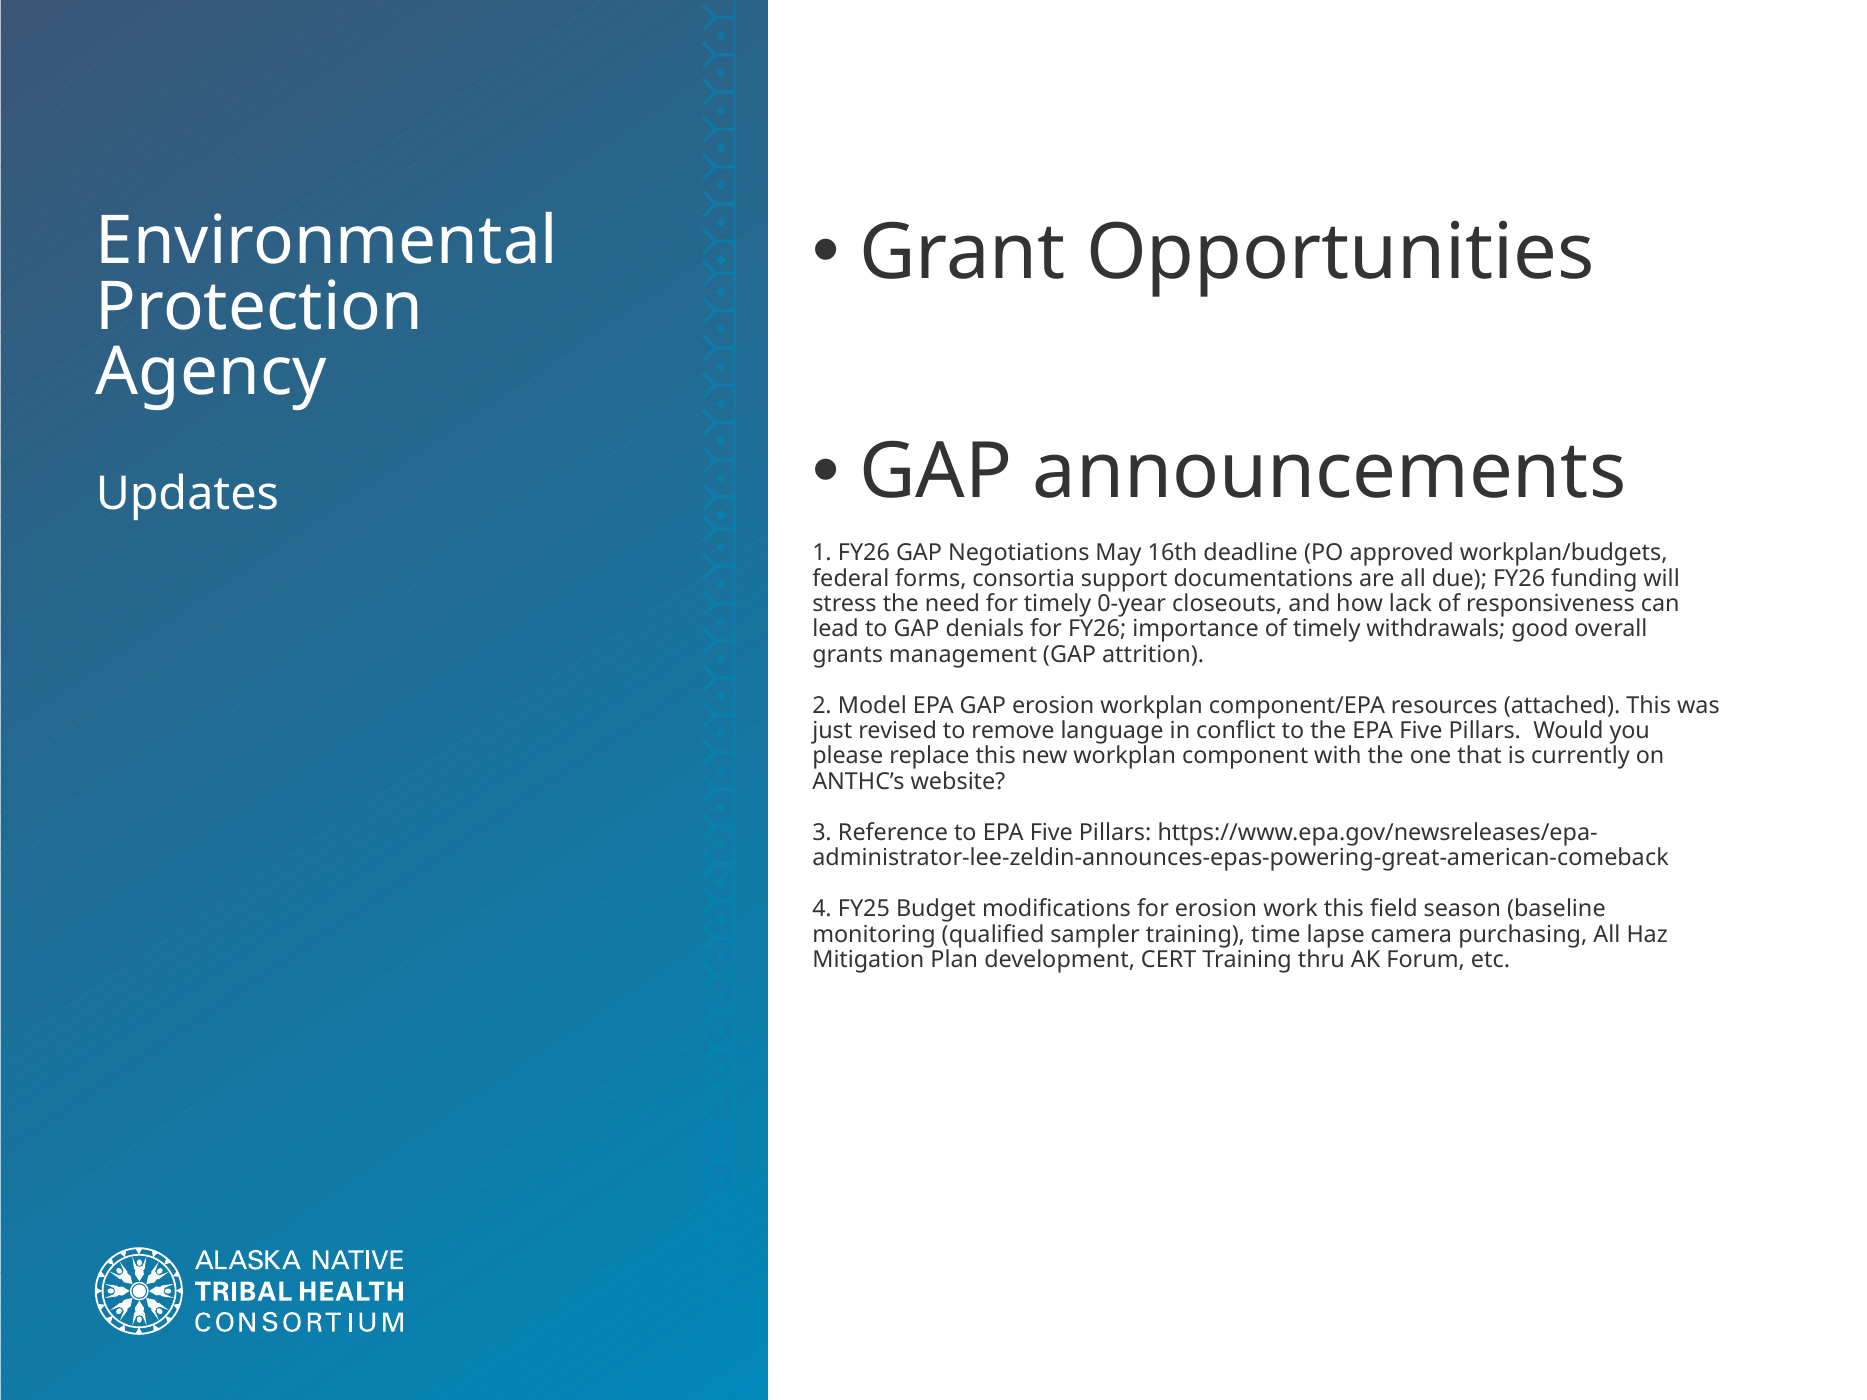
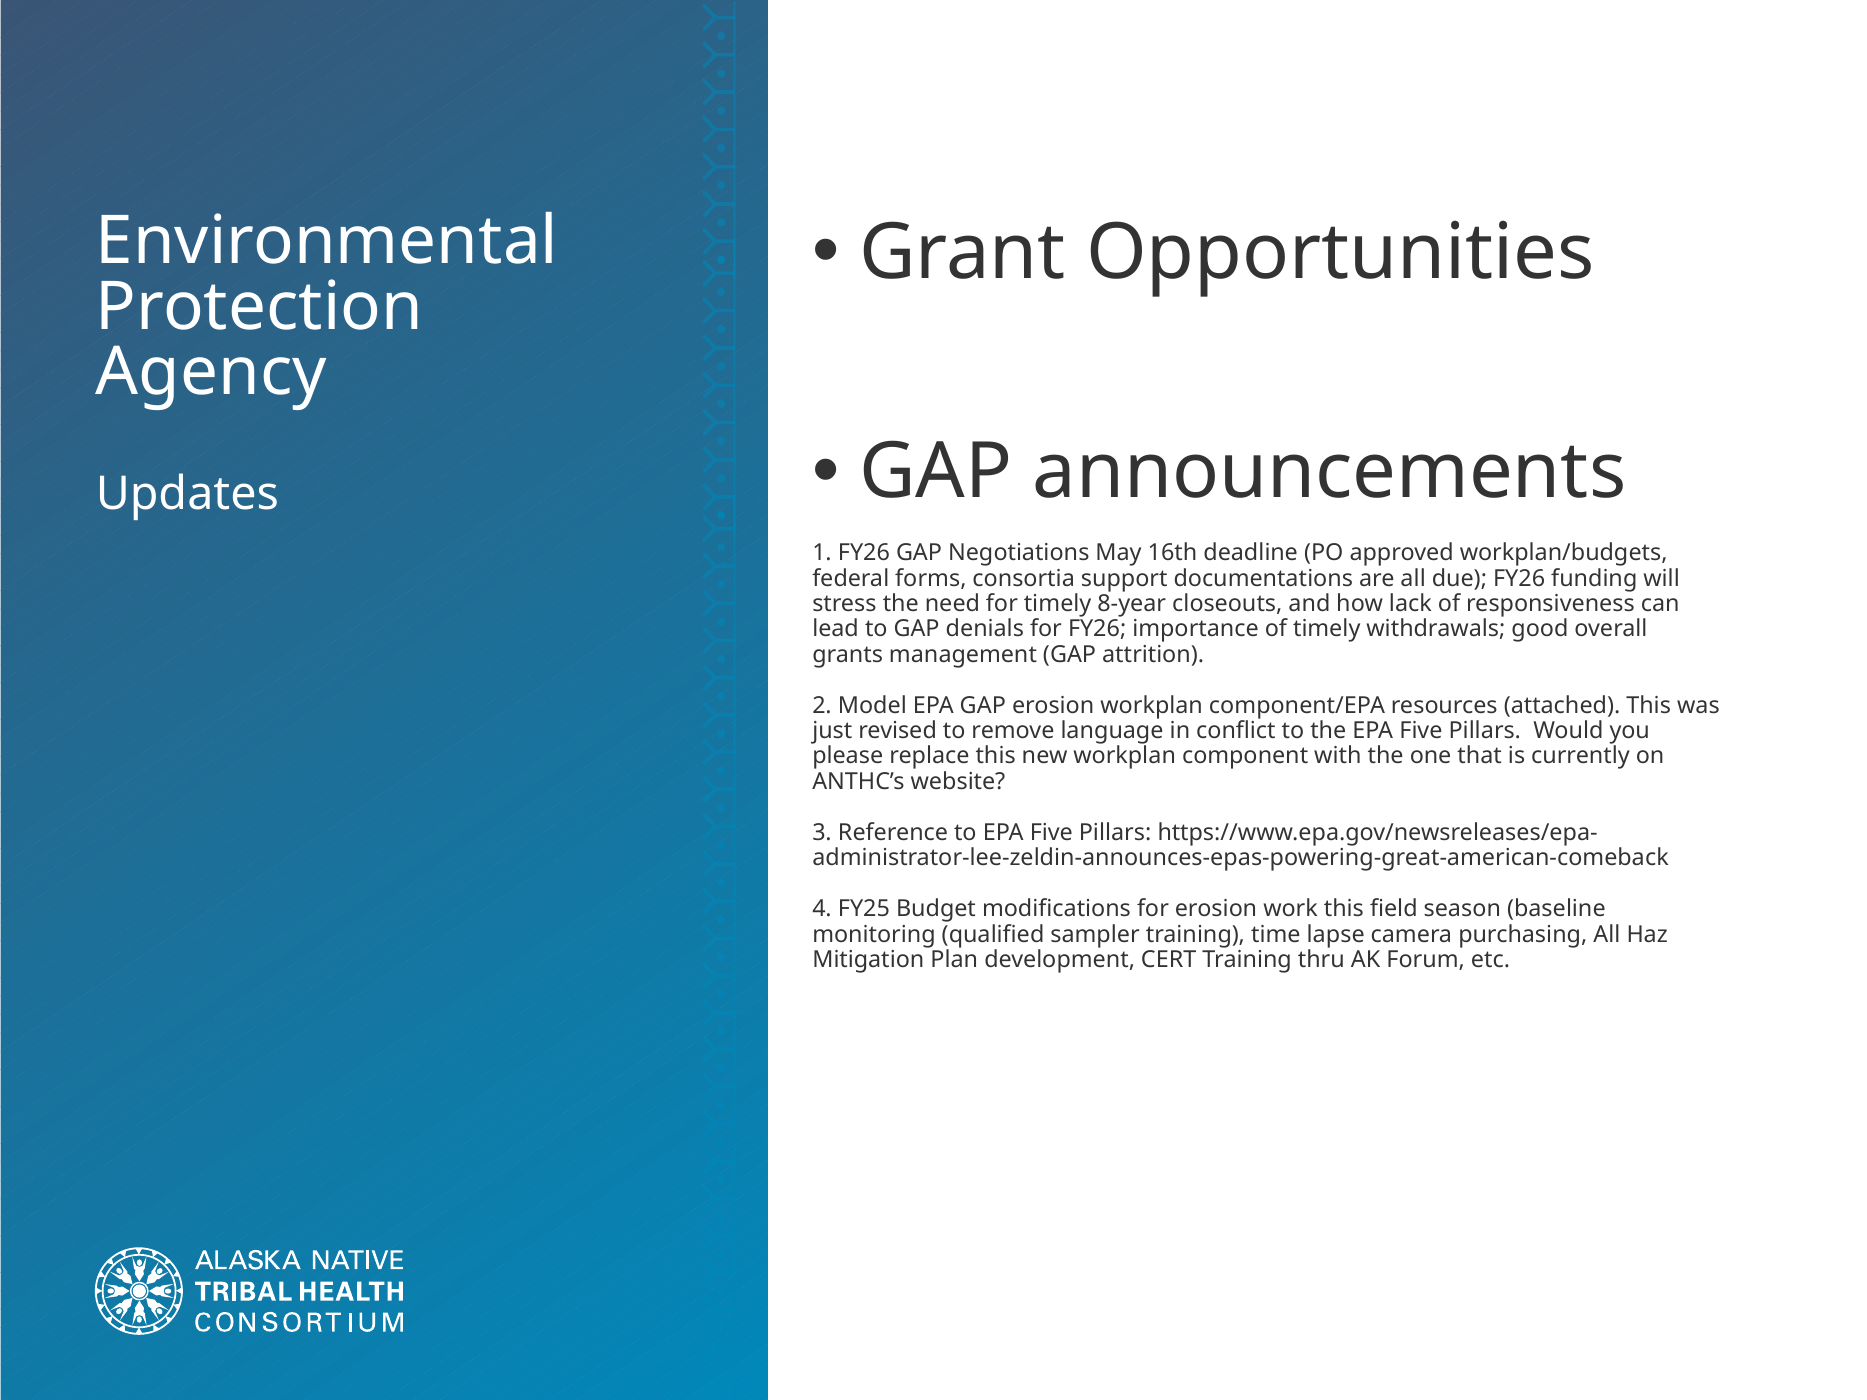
0-year: 0-year -> 8-year
